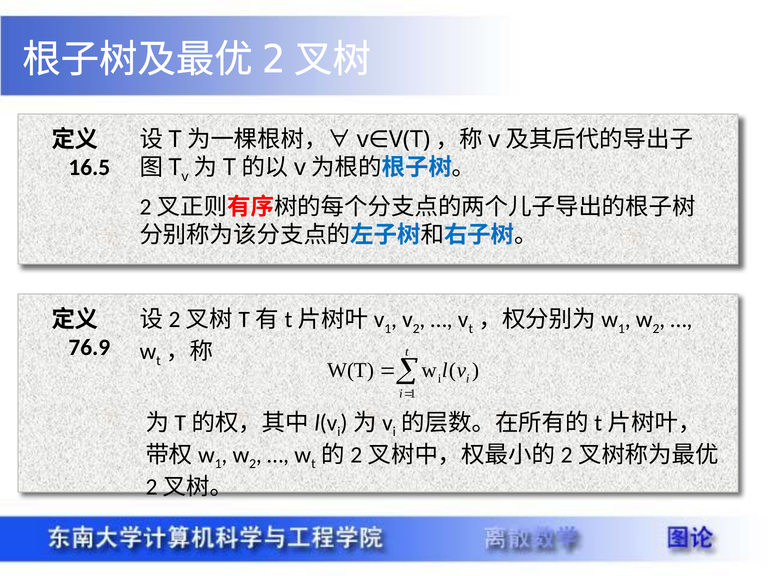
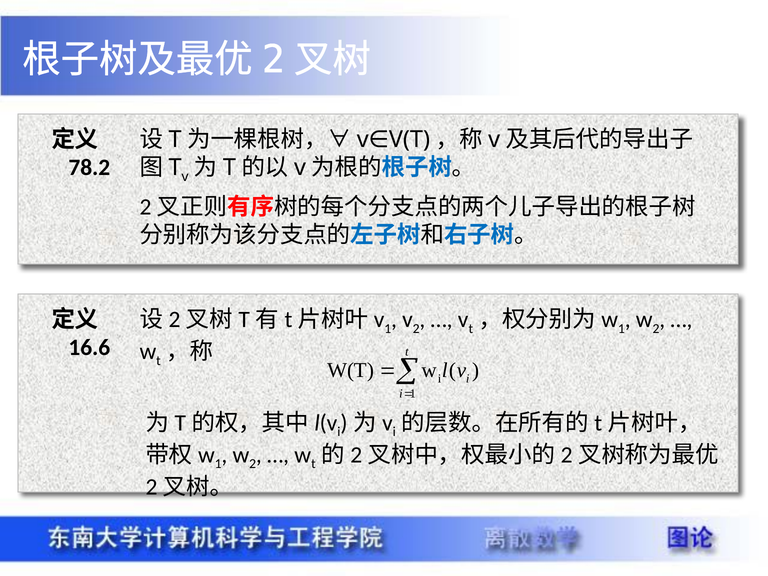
16.5: 16.5 -> 78.2
76.9: 76.9 -> 16.6
